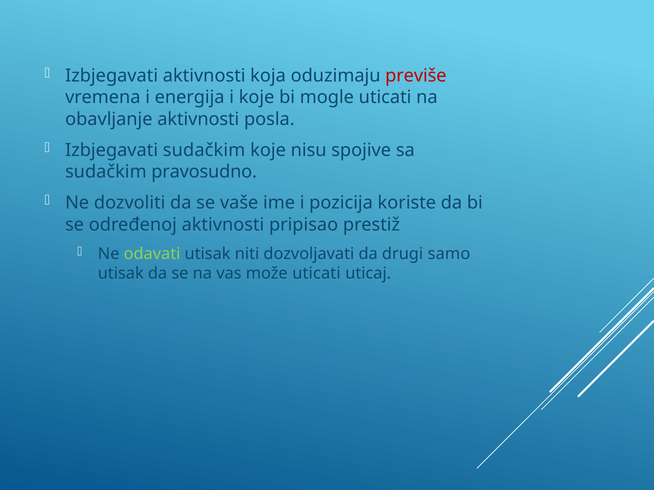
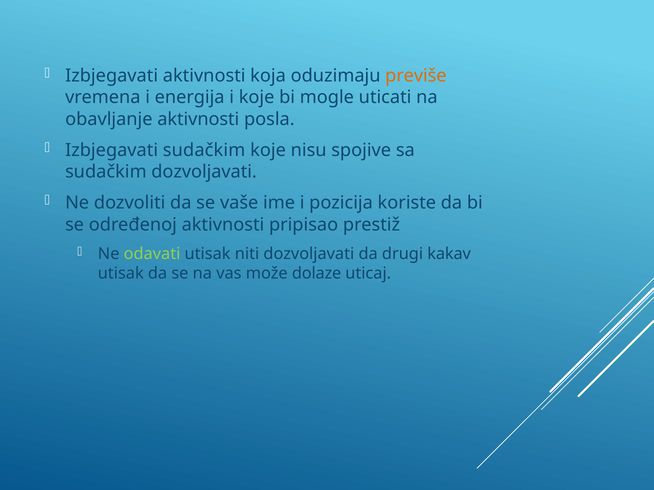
previše colour: red -> orange
sudačkim pravosudno: pravosudno -> dozvoljavati
samo: samo -> kakav
može uticati: uticati -> dolaze
